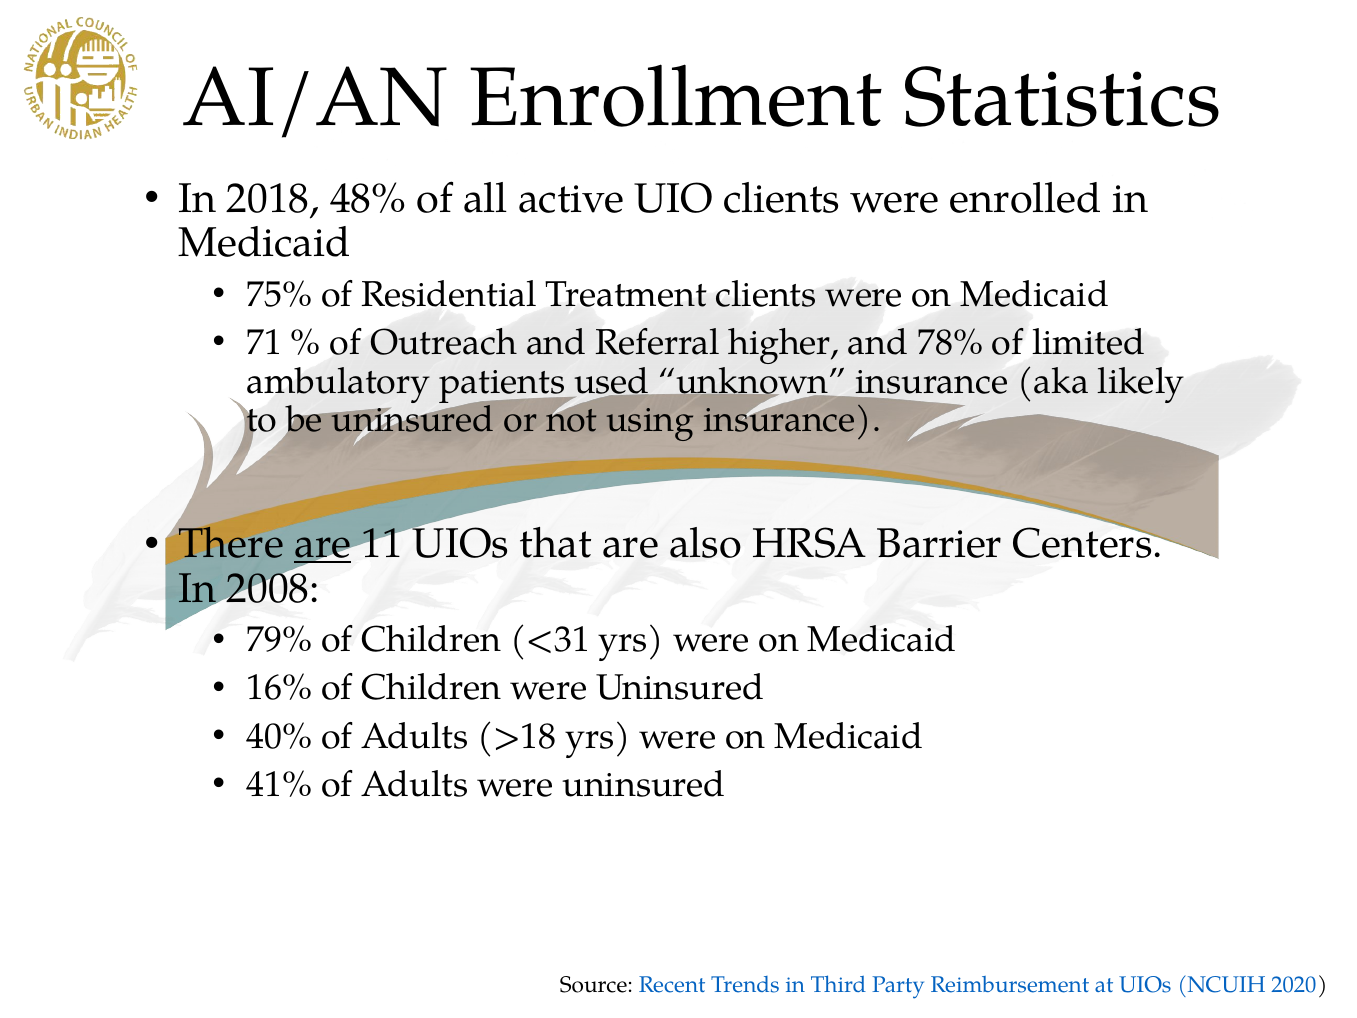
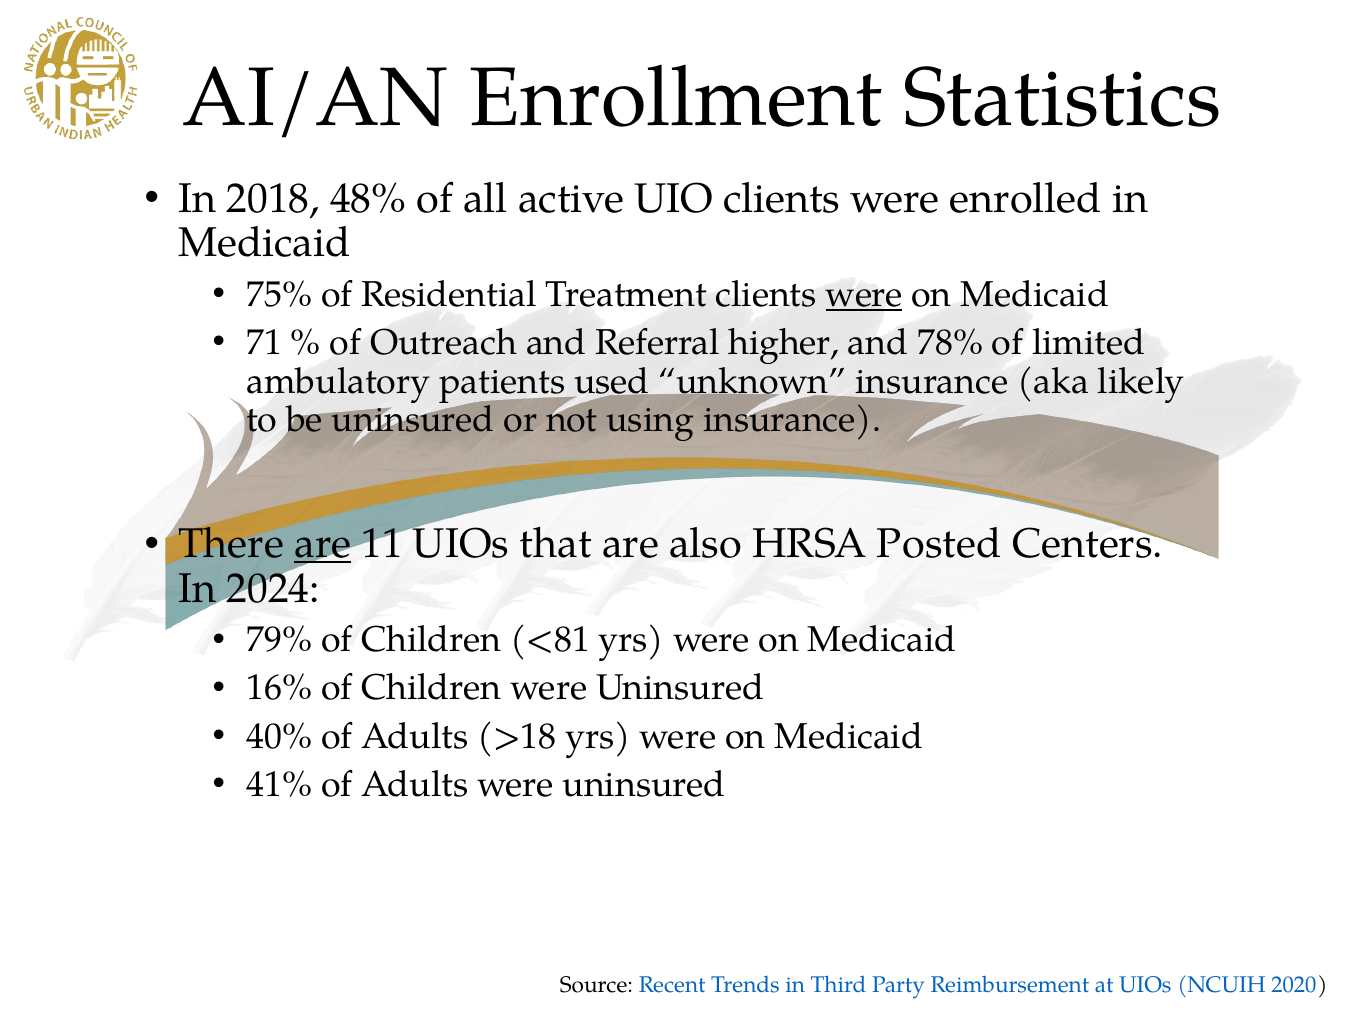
were at (864, 294) underline: none -> present
Barrier: Barrier -> Posted
2008: 2008 -> 2024
<31: <31 -> <81
